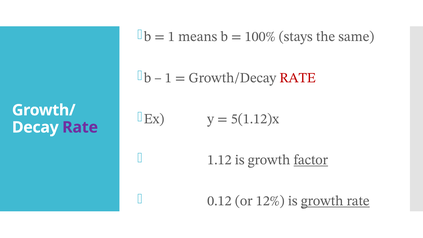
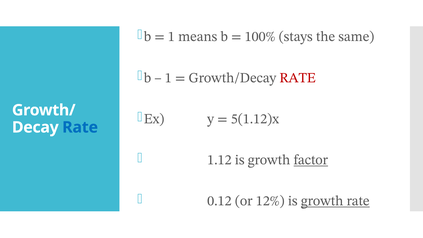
Rate at (80, 127) colour: purple -> blue
